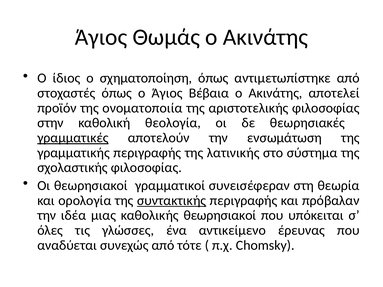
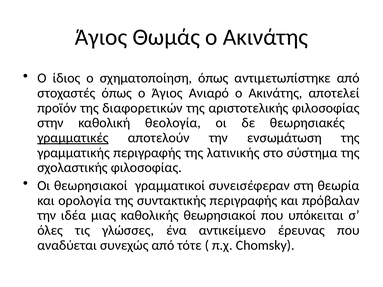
Βέβαια: Βέβαια -> Ανιαρό
ονοματοποιία: ονοματοποιία -> διαφορετικών
συντακτικής underline: present -> none
